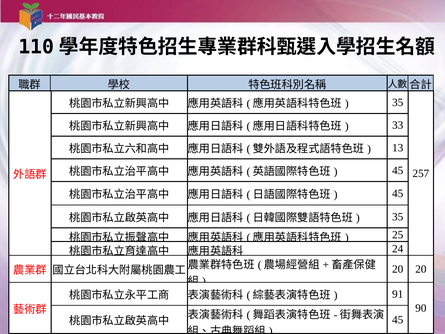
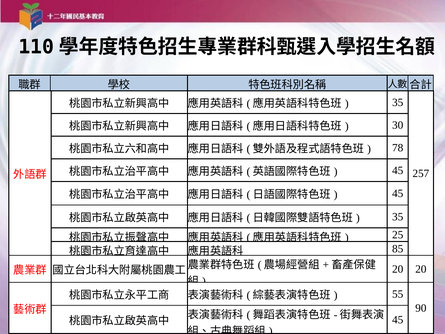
33: 33 -> 30
13: 13 -> 78
24: 24 -> 85
91: 91 -> 55
